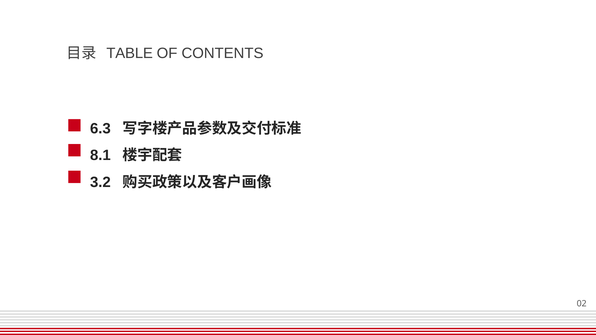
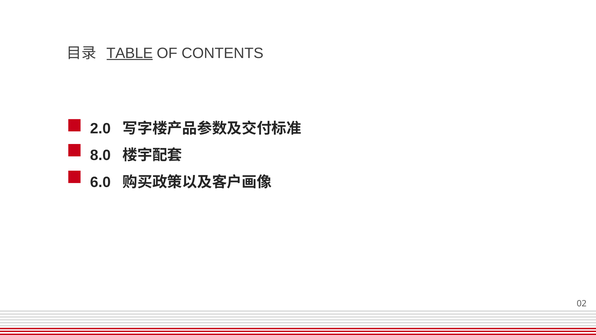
TABLE underline: none -> present
6.3: 6.3 -> 2.0
8.1: 8.1 -> 8.0
3.2: 3.2 -> 6.0
